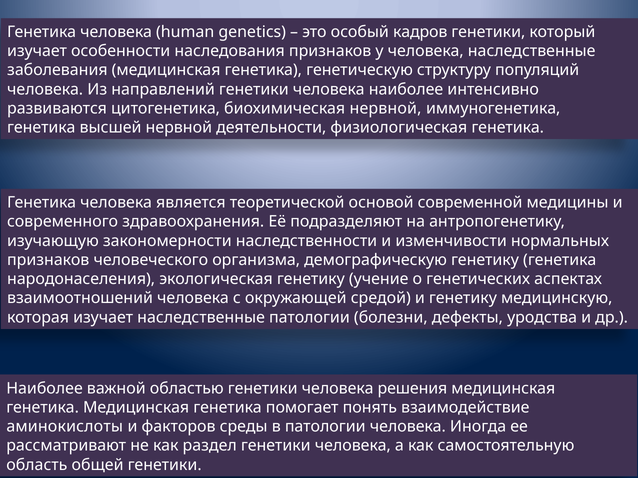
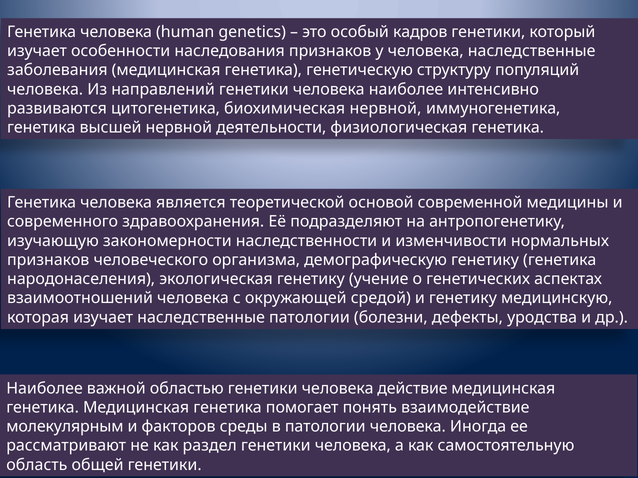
решения: решения -> действие
аминокислоты: аминокислоты -> молекулярным
